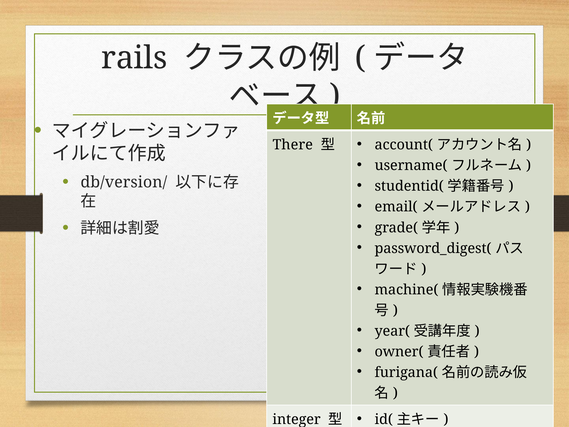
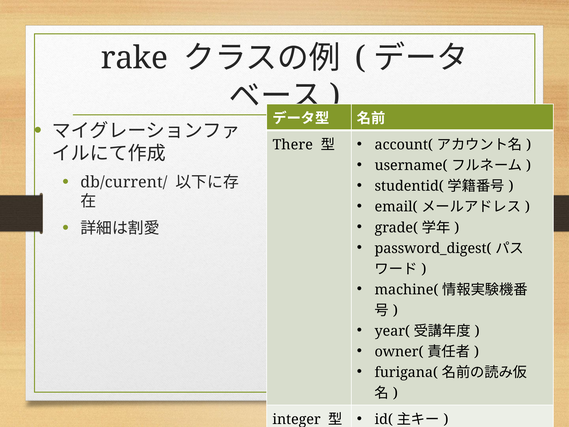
rails: rails -> rake
db/version/: db/version/ -> db/current/
